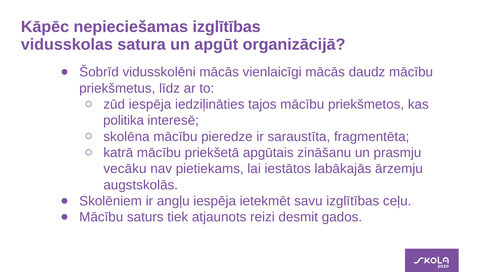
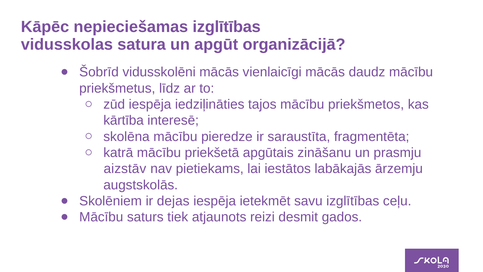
politika: politika -> kārtība
vecāku: vecāku -> aizstāv
angļu: angļu -> dejas
